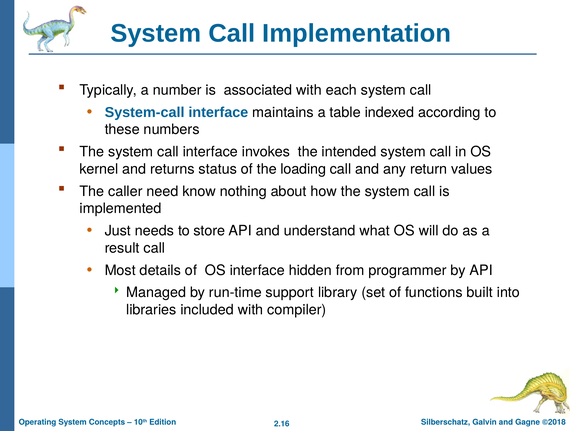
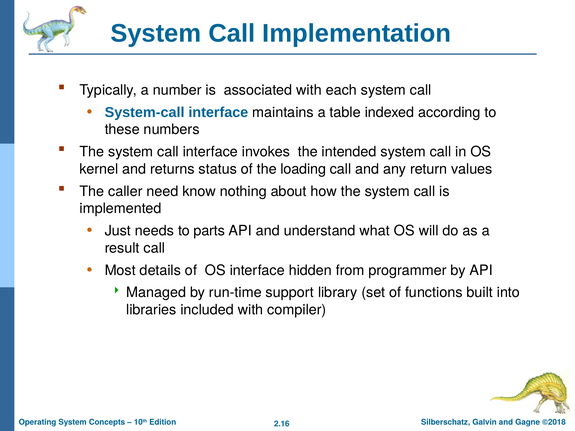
store: store -> parts
